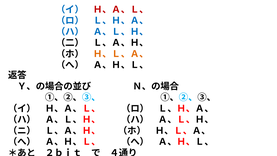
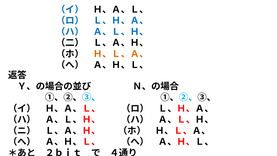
Ｈ、Ａ、Ｌ、 at (121, 10) colour: red -> black
